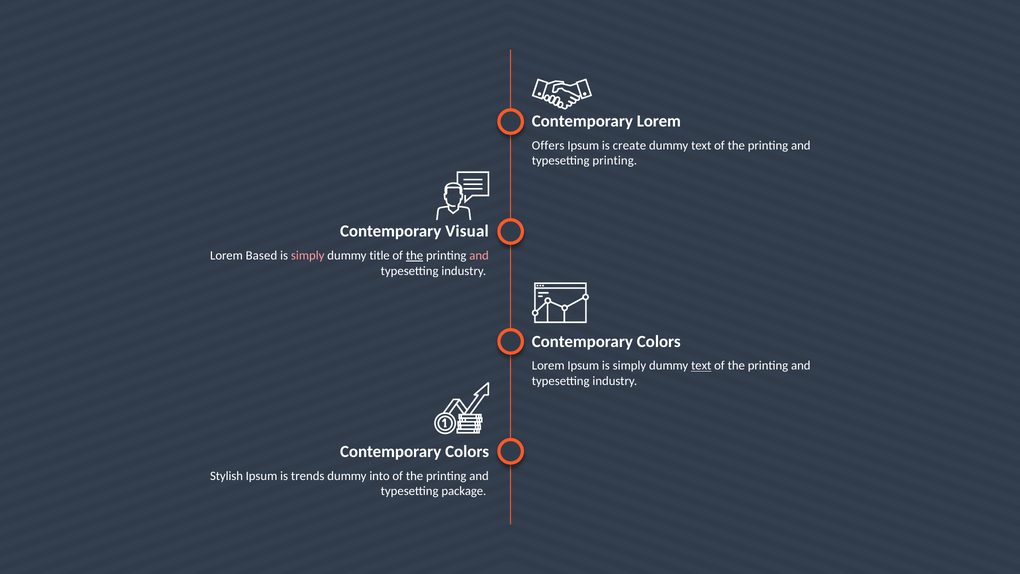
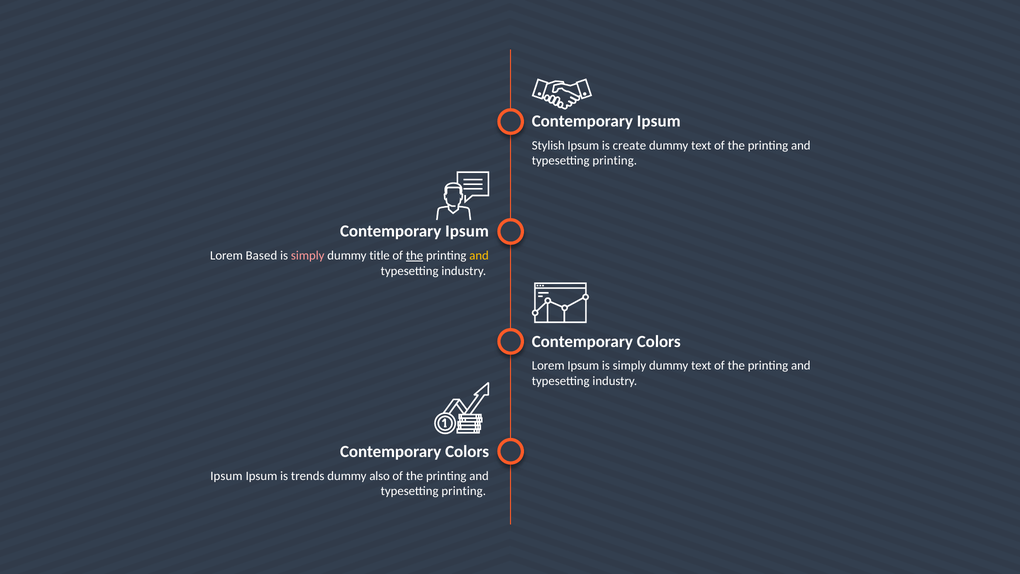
Lorem at (659, 121): Lorem -> Ipsum
Offers: Offers -> Stylish
Visual at (467, 231): Visual -> Ipsum
and at (479, 256) colour: pink -> yellow
text at (701, 366) underline: present -> none
Stylish at (227, 476): Stylish -> Ipsum
into: into -> also
package at (464, 491): package -> printing
